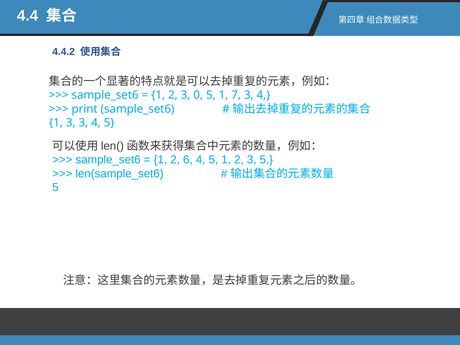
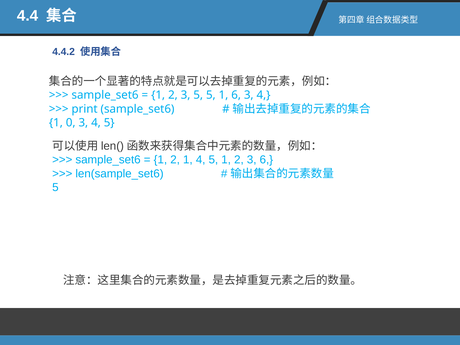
3 0: 0 -> 5
1 7: 7 -> 6
1 3: 3 -> 0
2 6: 6 -> 1
3 5: 5 -> 6
